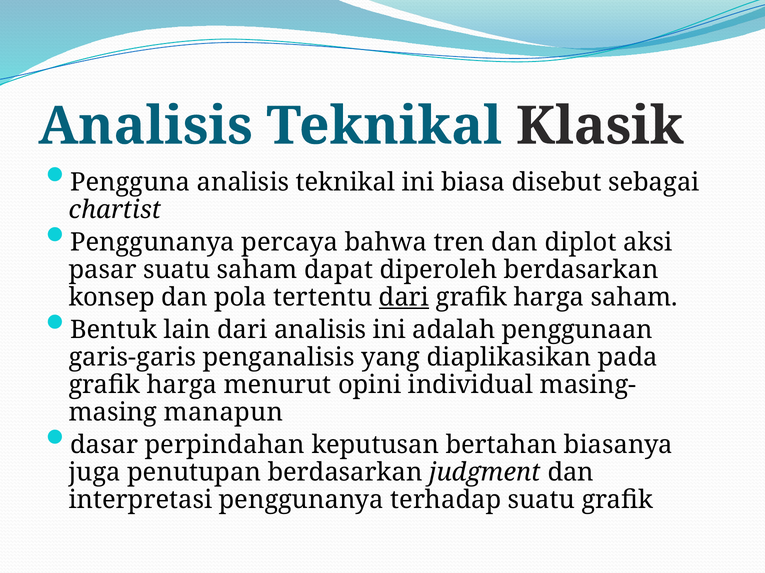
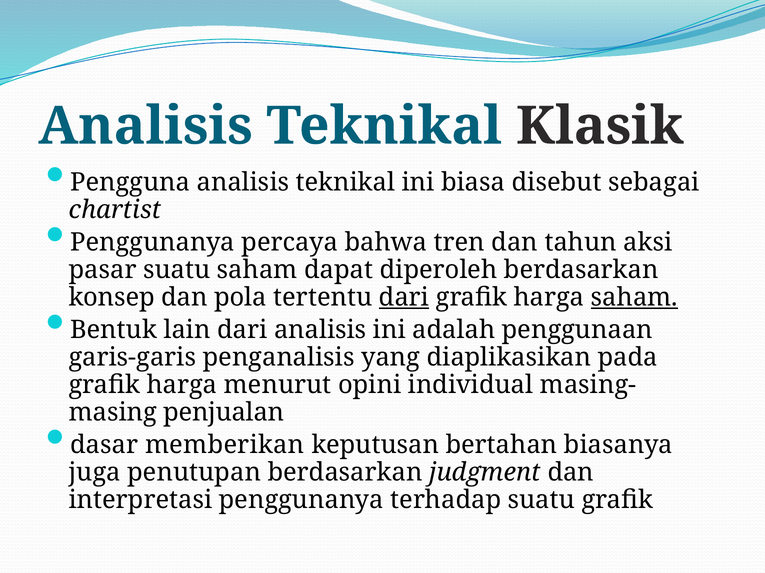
diplot: diplot -> tahun
saham at (634, 298) underline: none -> present
manapun: manapun -> penjualan
perpindahan: perpindahan -> memberikan
